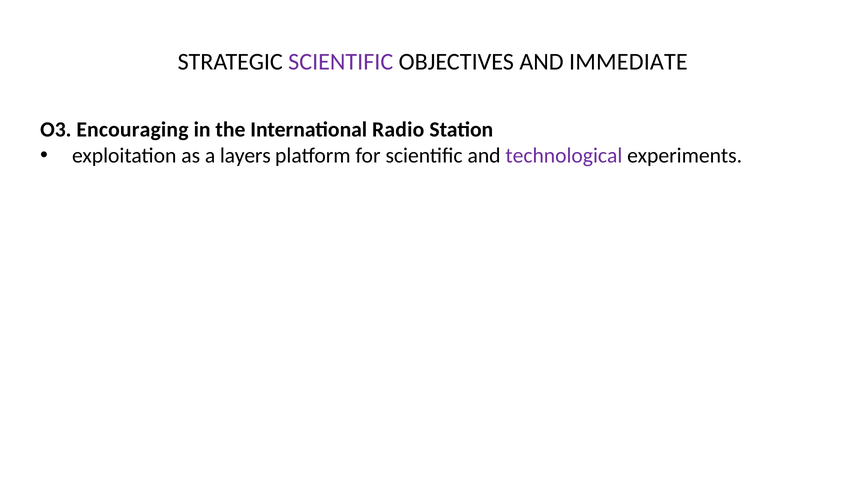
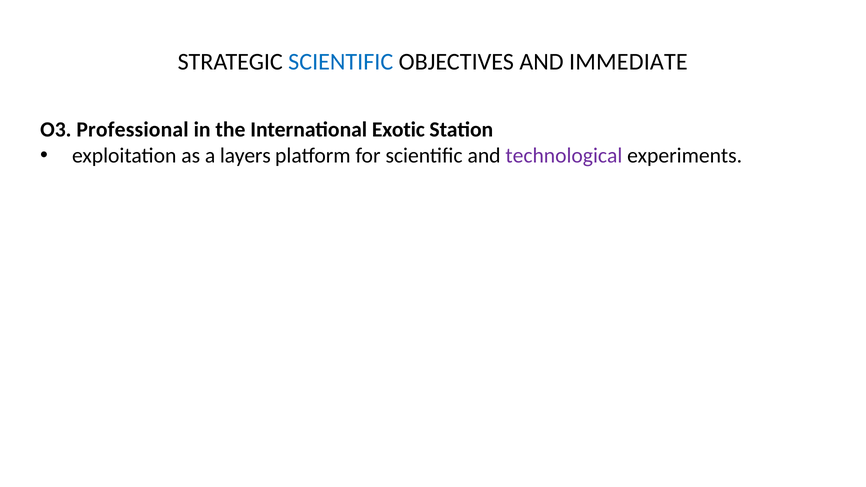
SCIENTIFIC at (341, 62) colour: purple -> blue
Encouraging: Encouraging -> Professional
Radio: Radio -> Exotic
